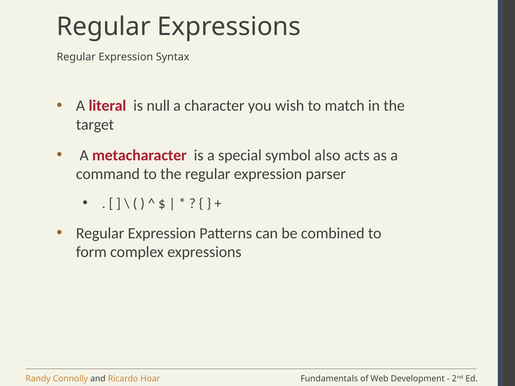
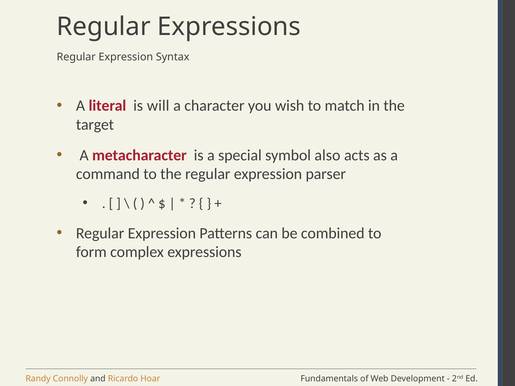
null: null -> will
